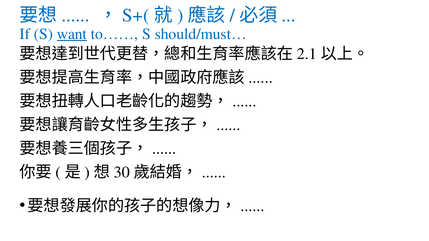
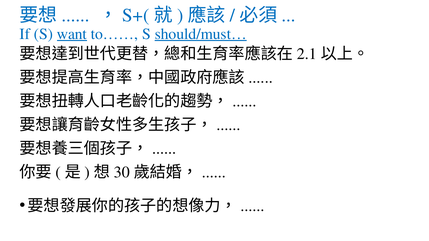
should/must… underline: none -> present
